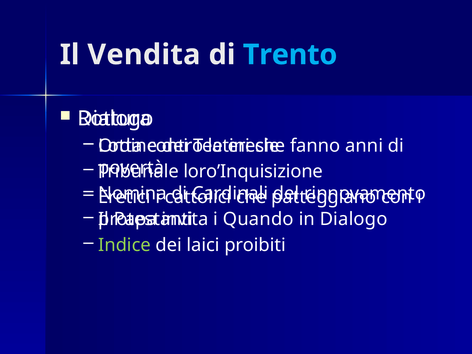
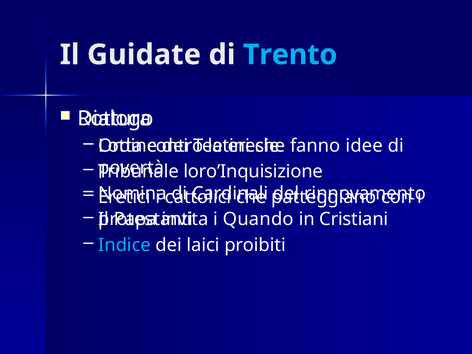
Vendita: Vendita -> Guidate
anni: anni -> idee
in Dialogo: Dialogo -> Cristiani
Indice colour: light green -> light blue
